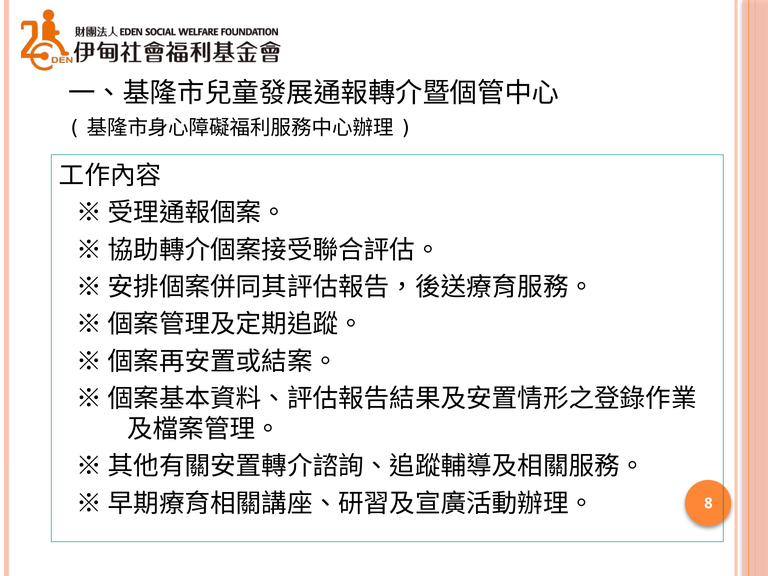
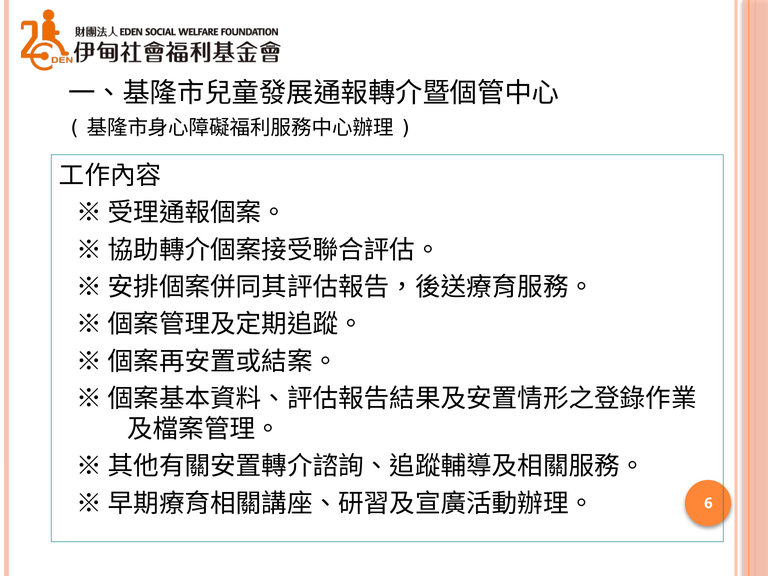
8: 8 -> 6
